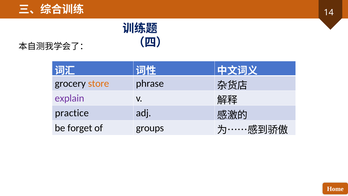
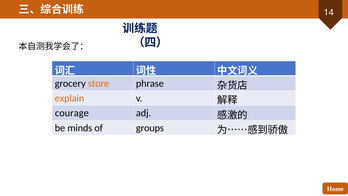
explain colour: purple -> orange
practice: practice -> courage
forget: forget -> minds
